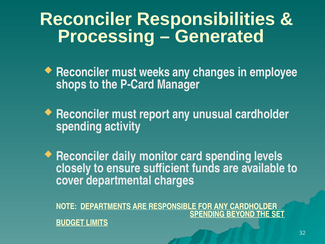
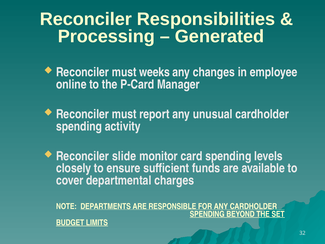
shops: shops -> online
daily: daily -> slide
